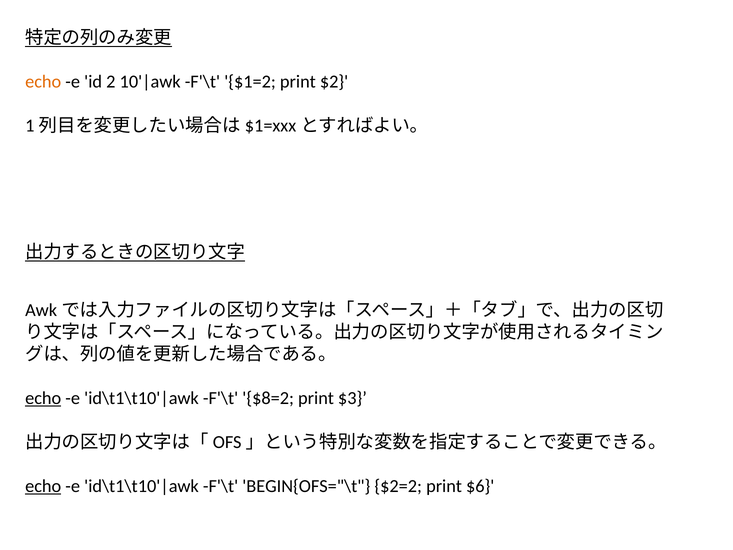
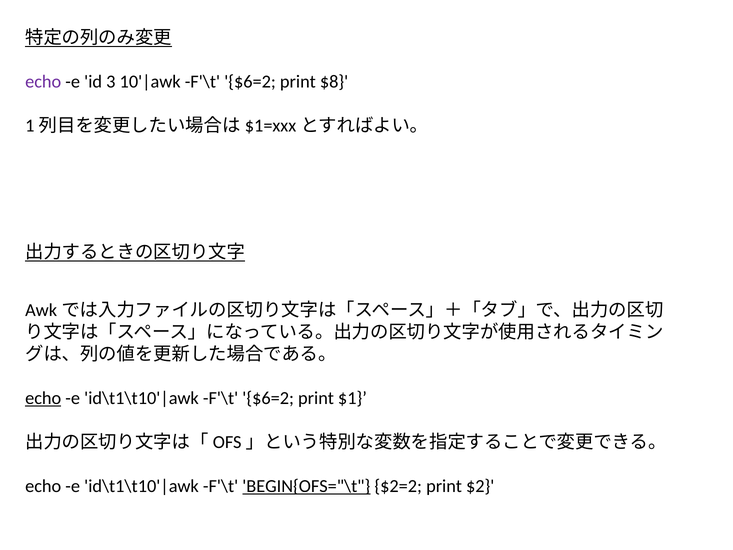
echo at (43, 82) colour: orange -> purple
2: 2 -> 3
$1=2 at (250, 82): $1=2 -> $6=2
$2: $2 -> $8
$8=2 at (268, 398): $8=2 -> $6=2
$3: $3 -> $1
echo at (43, 486) underline: present -> none
BEGIN{OFS="\t underline: none -> present
$6: $6 -> $2
